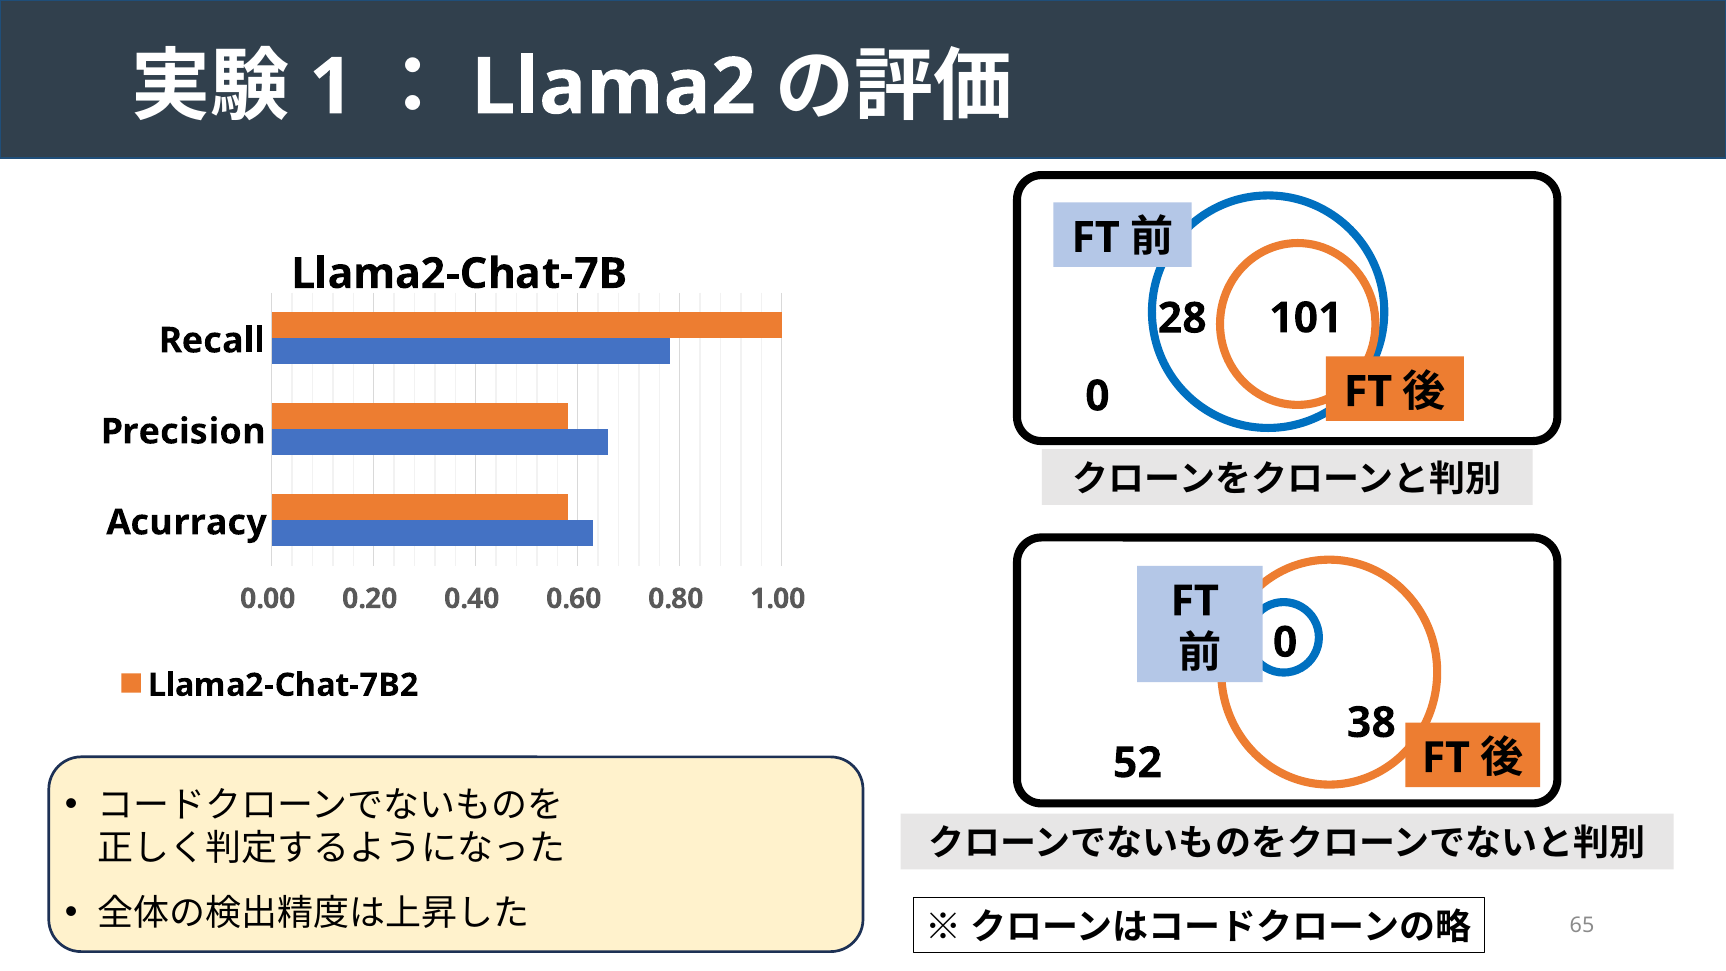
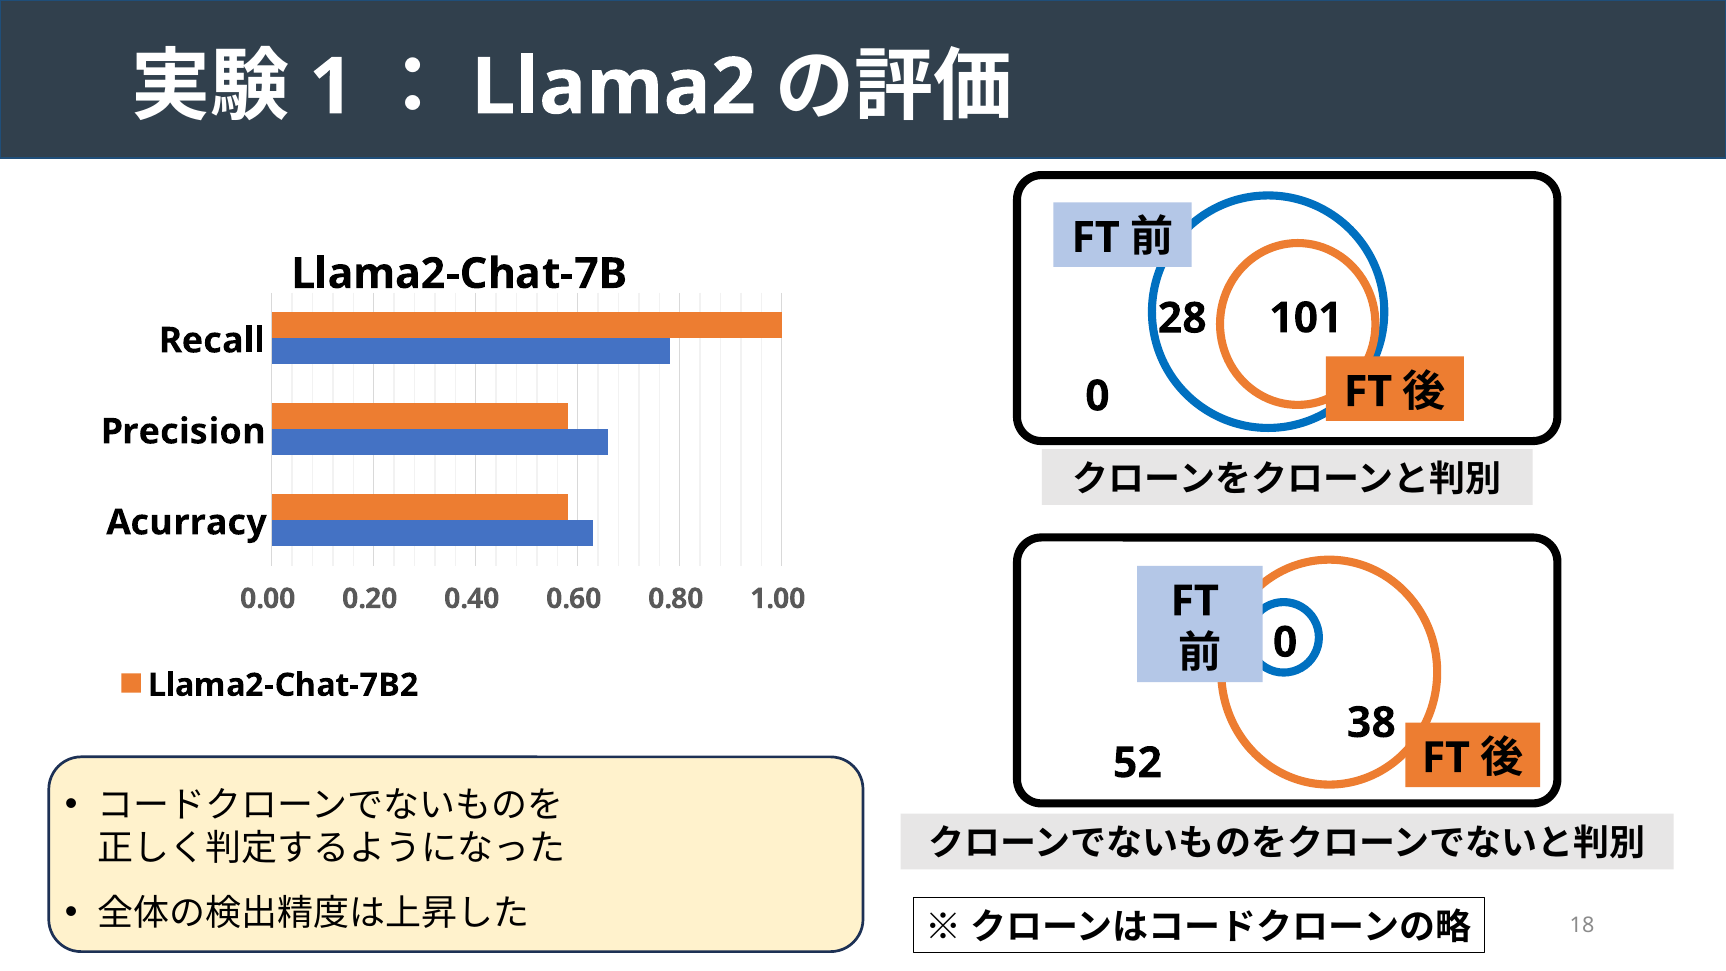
65: 65 -> 18
